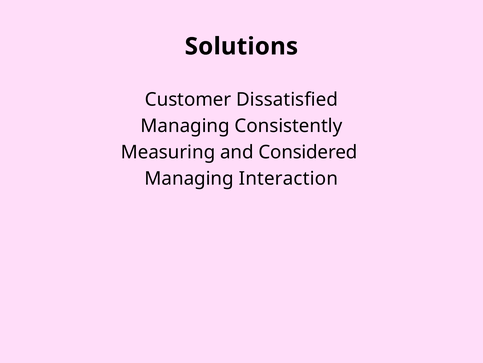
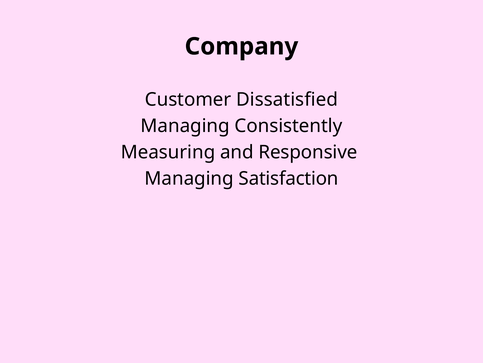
Solutions: Solutions -> Company
Considered: Considered -> Responsive
Interaction: Interaction -> Satisfaction
